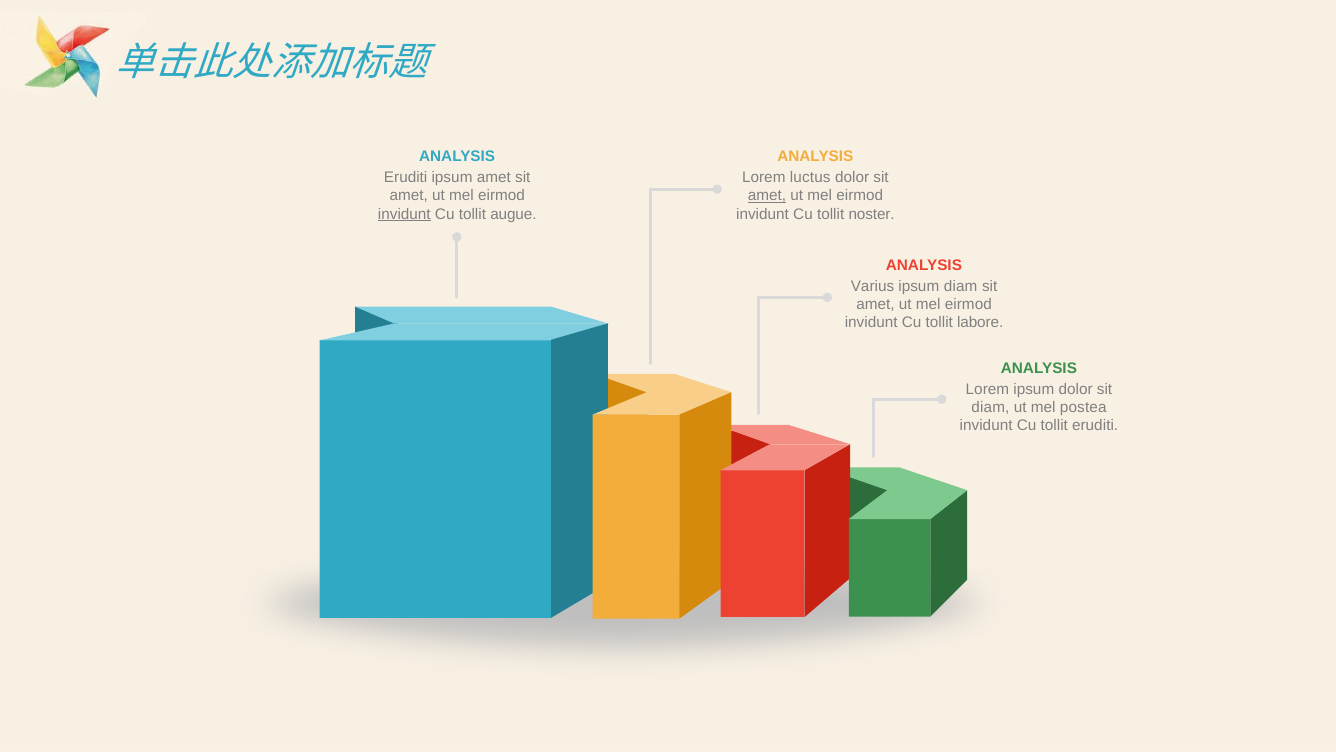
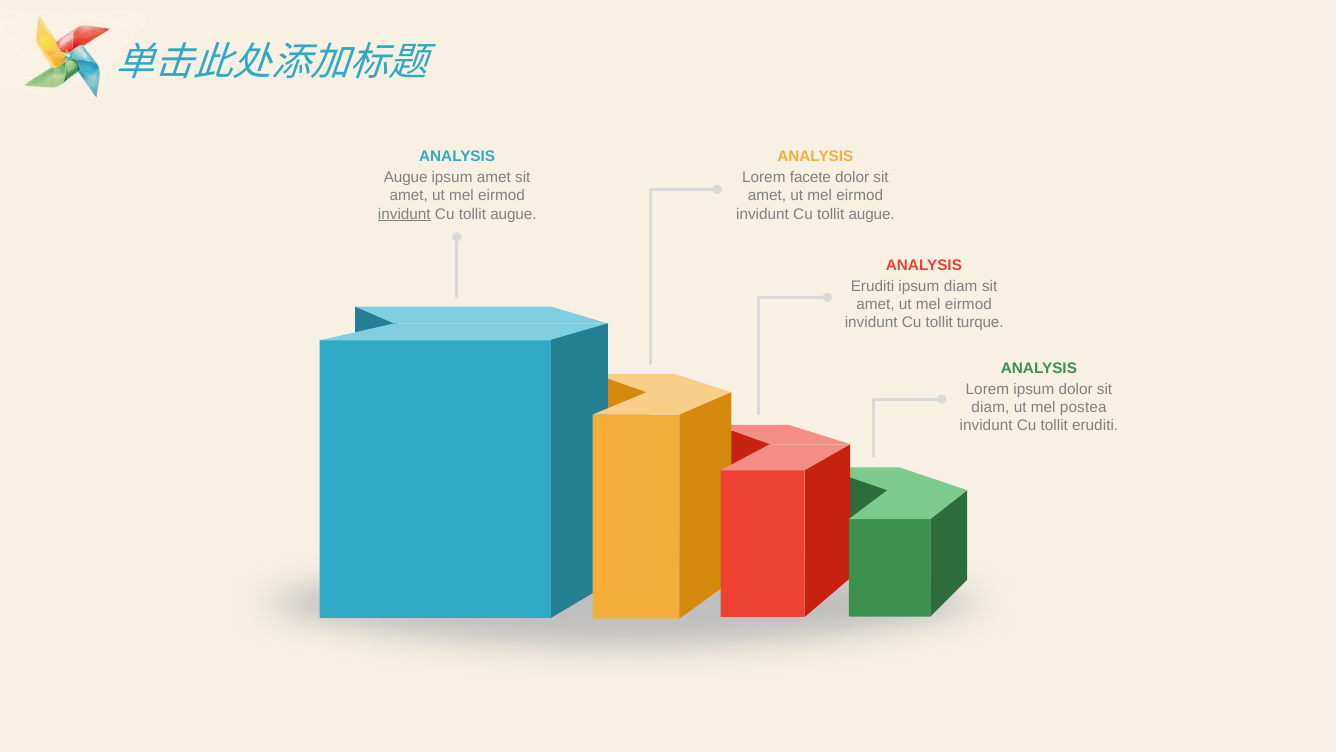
Eruditi at (406, 177): Eruditi -> Augue
luctus: luctus -> facete
amet at (767, 196) underline: present -> none
noster at (872, 214): noster -> augue
Varius at (872, 286): Varius -> Eruditi
labore: labore -> turque
